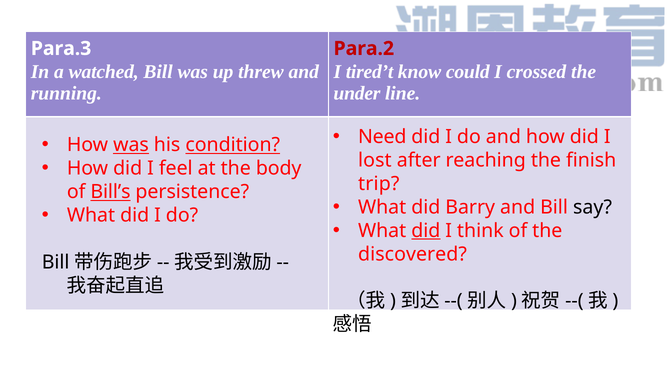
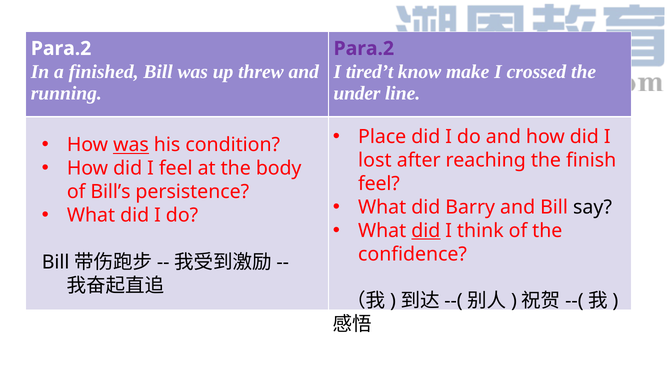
Para.3 at (61, 48): Para.3 -> Para.2
Para.2 at (364, 48) colour: red -> purple
watched: watched -> finished
could: could -> make
Need: Need -> Place
condition underline: present -> none
trip at (379, 184): trip -> feel
Bill’s underline: present -> none
discovered: discovered -> confidence
